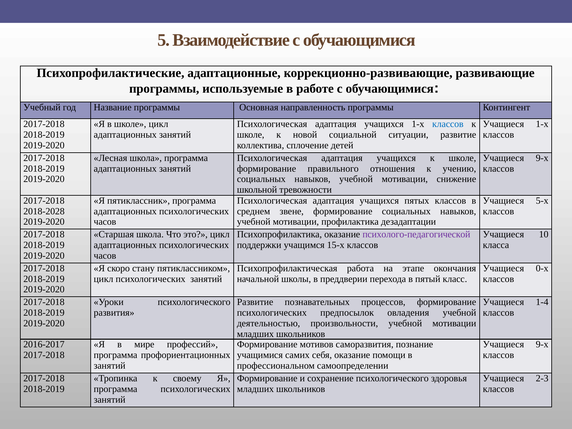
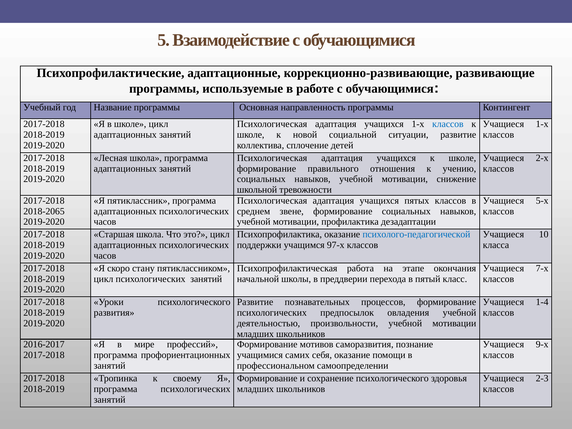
9-х at (542, 158): 9-х -> 2-х
2018-2028: 2018-2028 -> 2018-2065
психолого-педагогической colour: purple -> blue
15-х: 15-х -> 97-х
0-х: 0-х -> 7-х
